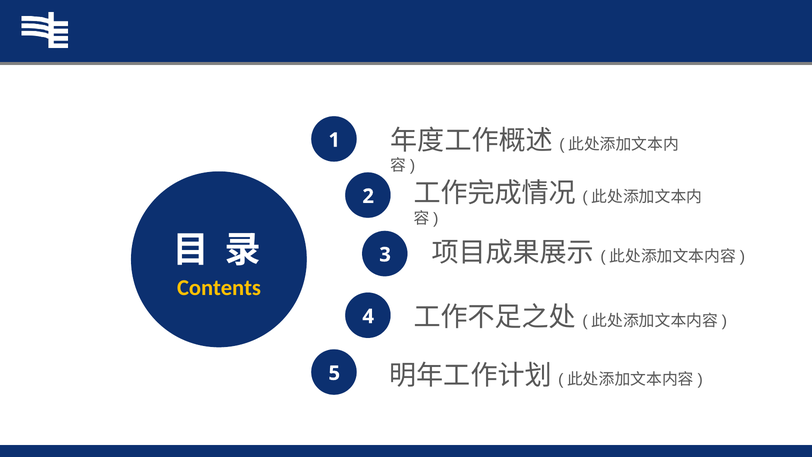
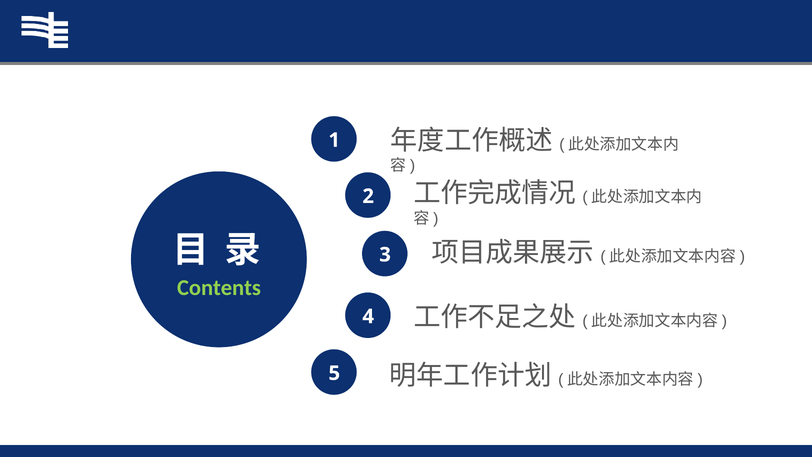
Contents colour: yellow -> light green
